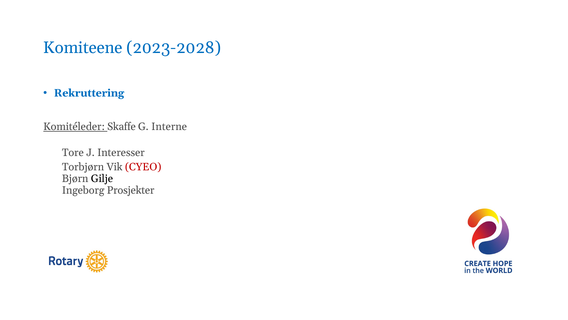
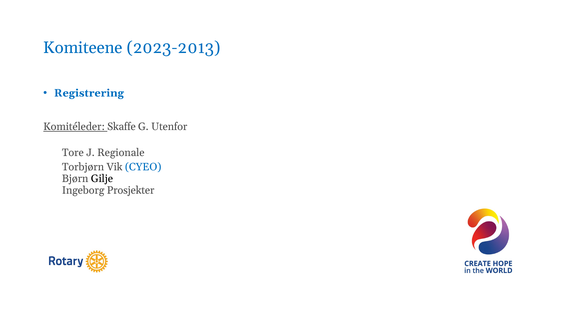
2023-2028: 2023-2028 -> 2023-2013
Rekruttering: Rekruttering -> Registrering
Interne: Interne -> Utenfor
Interesser: Interesser -> Regionale
CYEO colour: red -> blue
